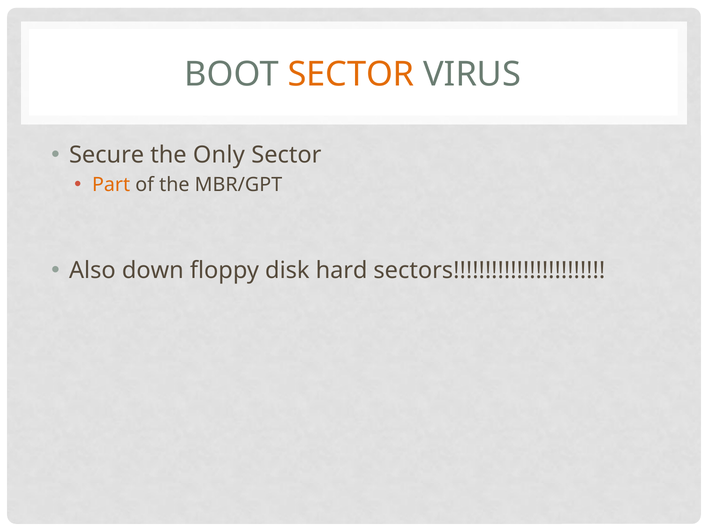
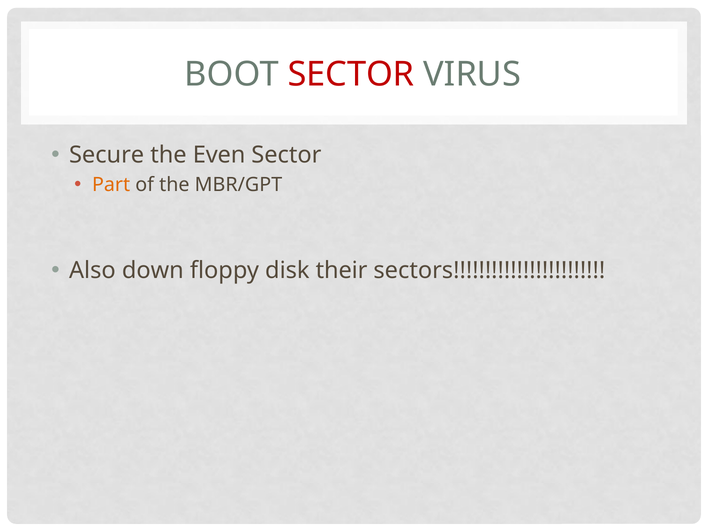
SECTOR at (351, 74) colour: orange -> red
Only: Only -> Even
hard: hard -> their
